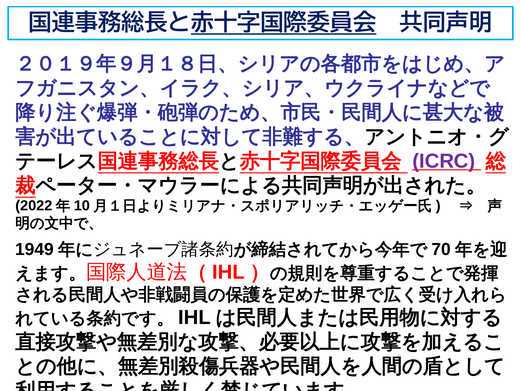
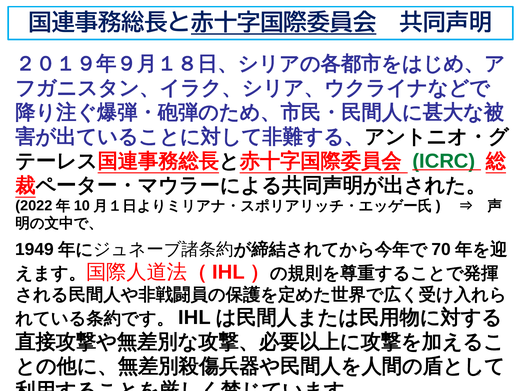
ICRC colour: purple -> green
